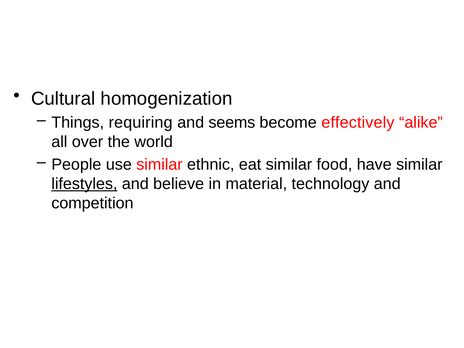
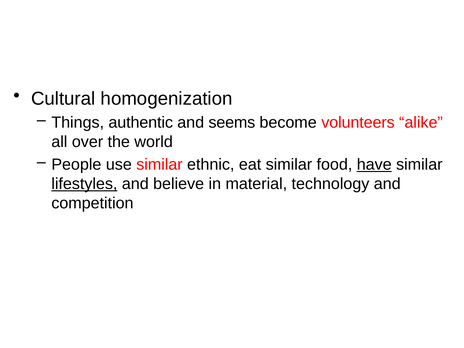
requiring: requiring -> authentic
effectively: effectively -> volunteers
have underline: none -> present
